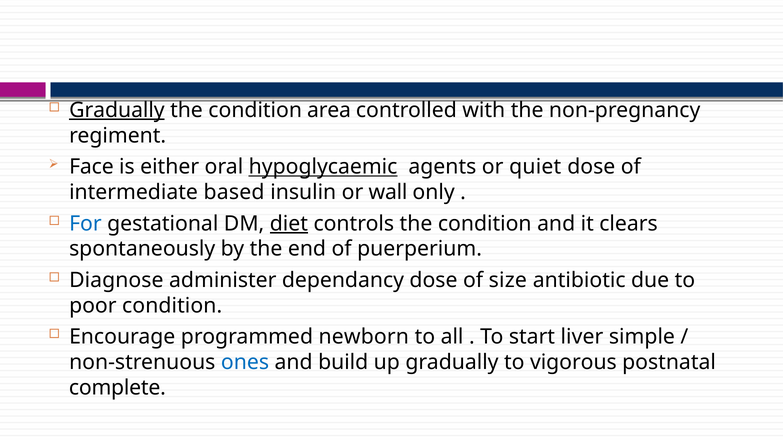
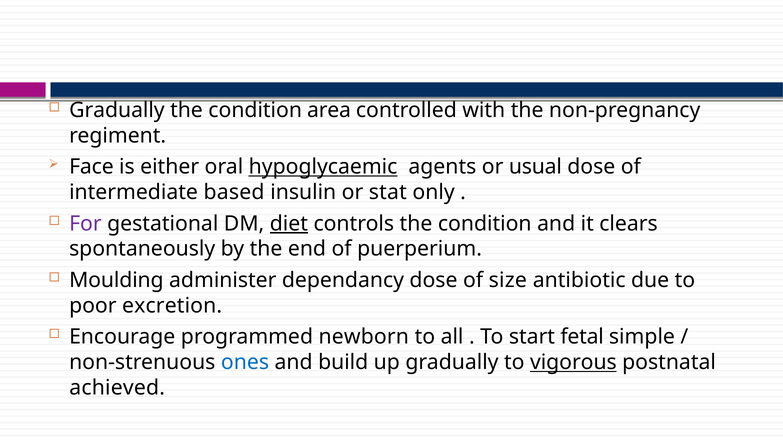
Gradually at (117, 110) underline: present -> none
quiet: quiet -> usual
wall: wall -> stat
For colour: blue -> purple
Diagnose: Diagnose -> Moulding
poor condition: condition -> excretion
liver: liver -> fetal
vigorous underline: none -> present
complete: complete -> achieved
